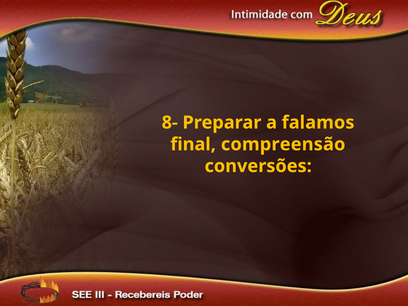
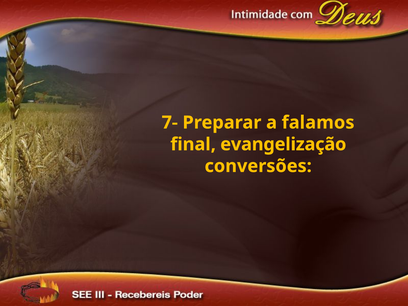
8-: 8- -> 7-
compreensão: compreensão -> evangelização
